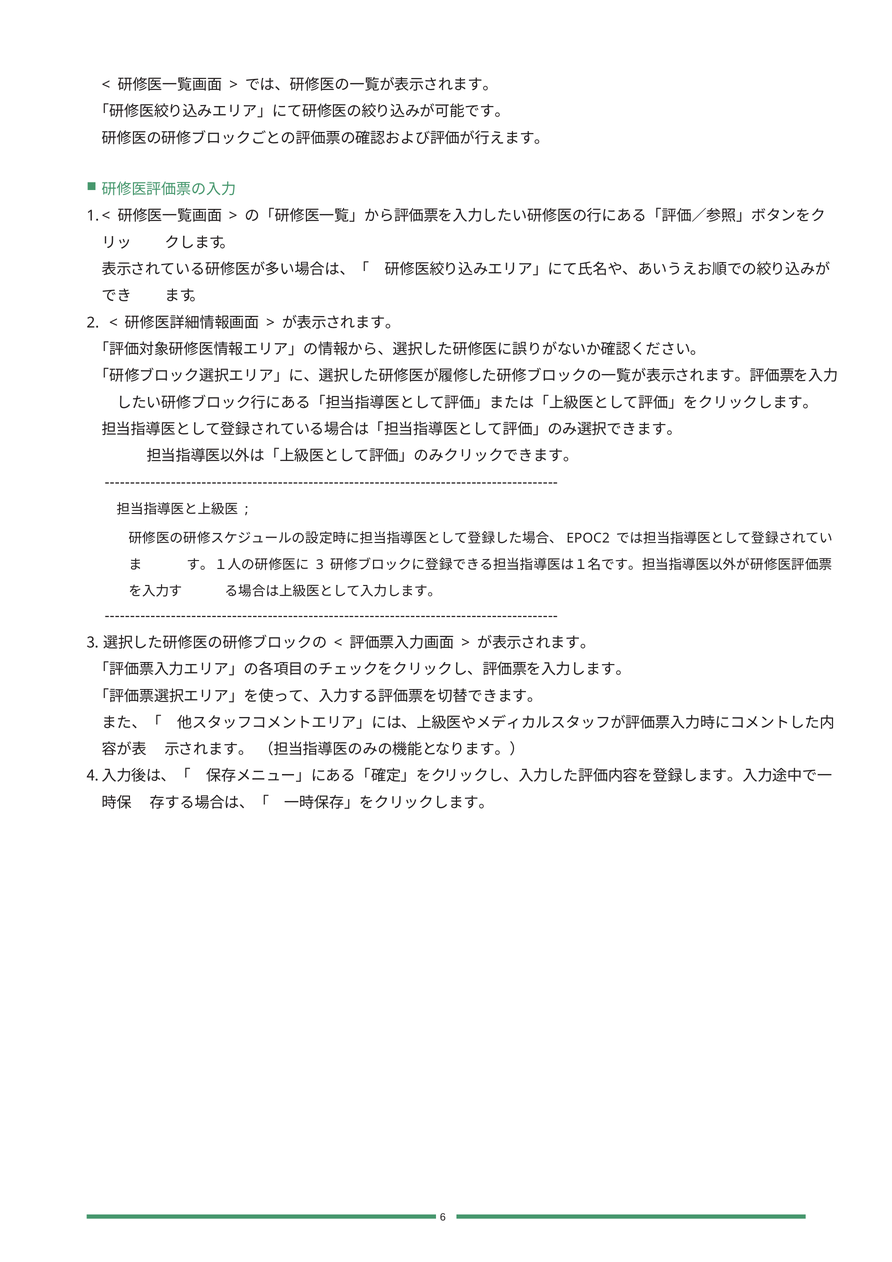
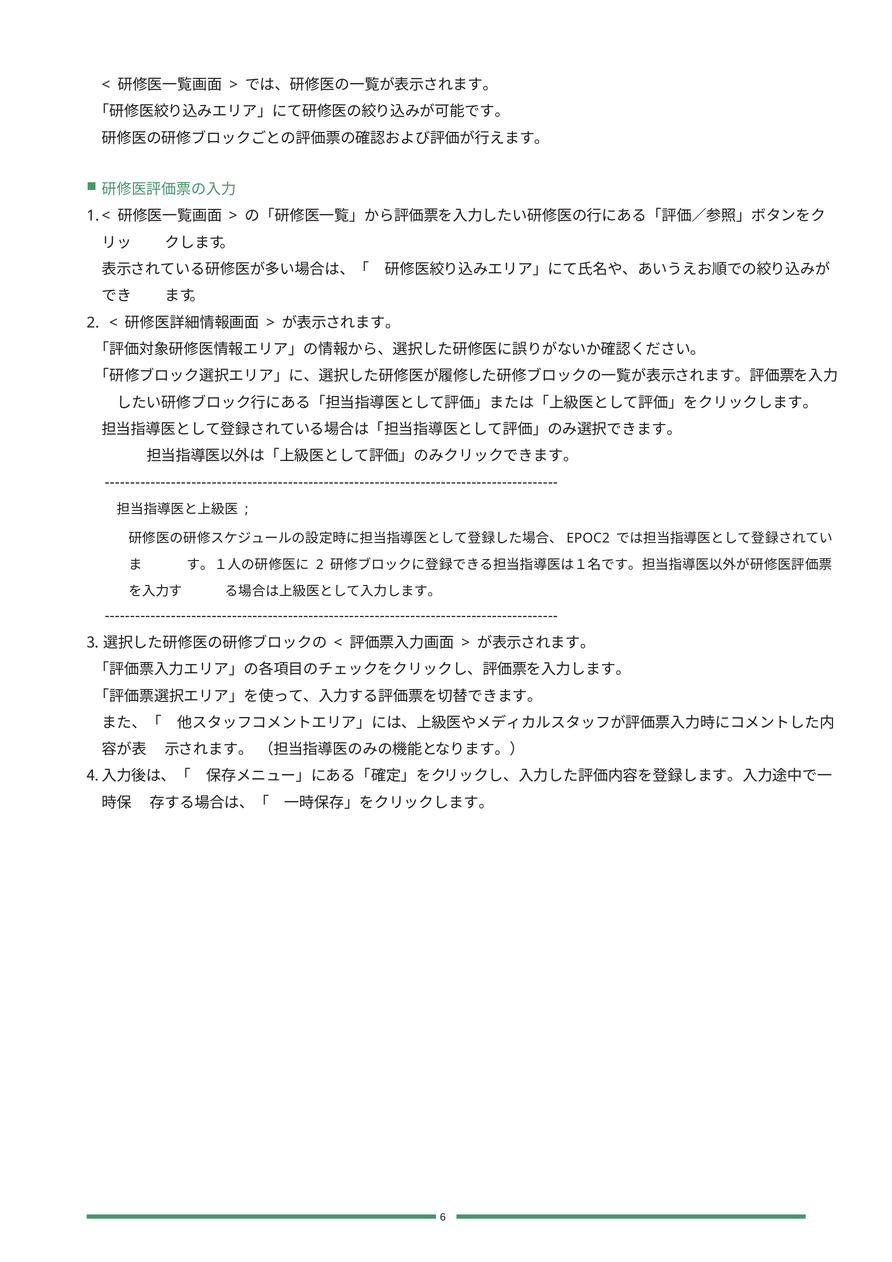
3 at (320, 565): 3 -> 2
